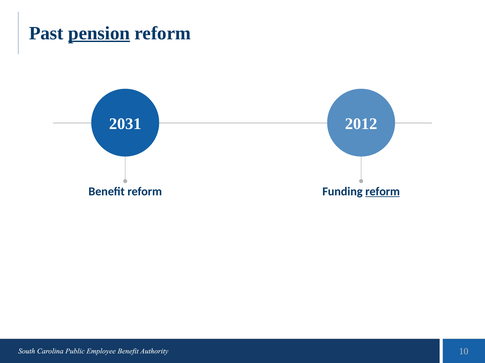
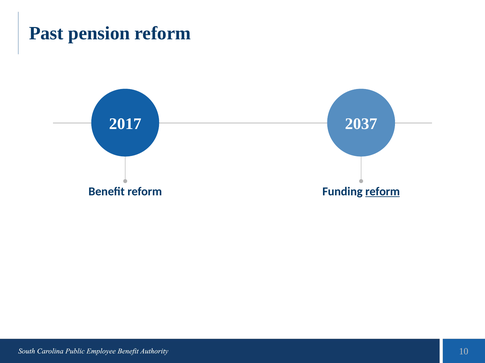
pension underline: present -> none
2031: 2031 -> 2017
2012: 2012 -> 2037
